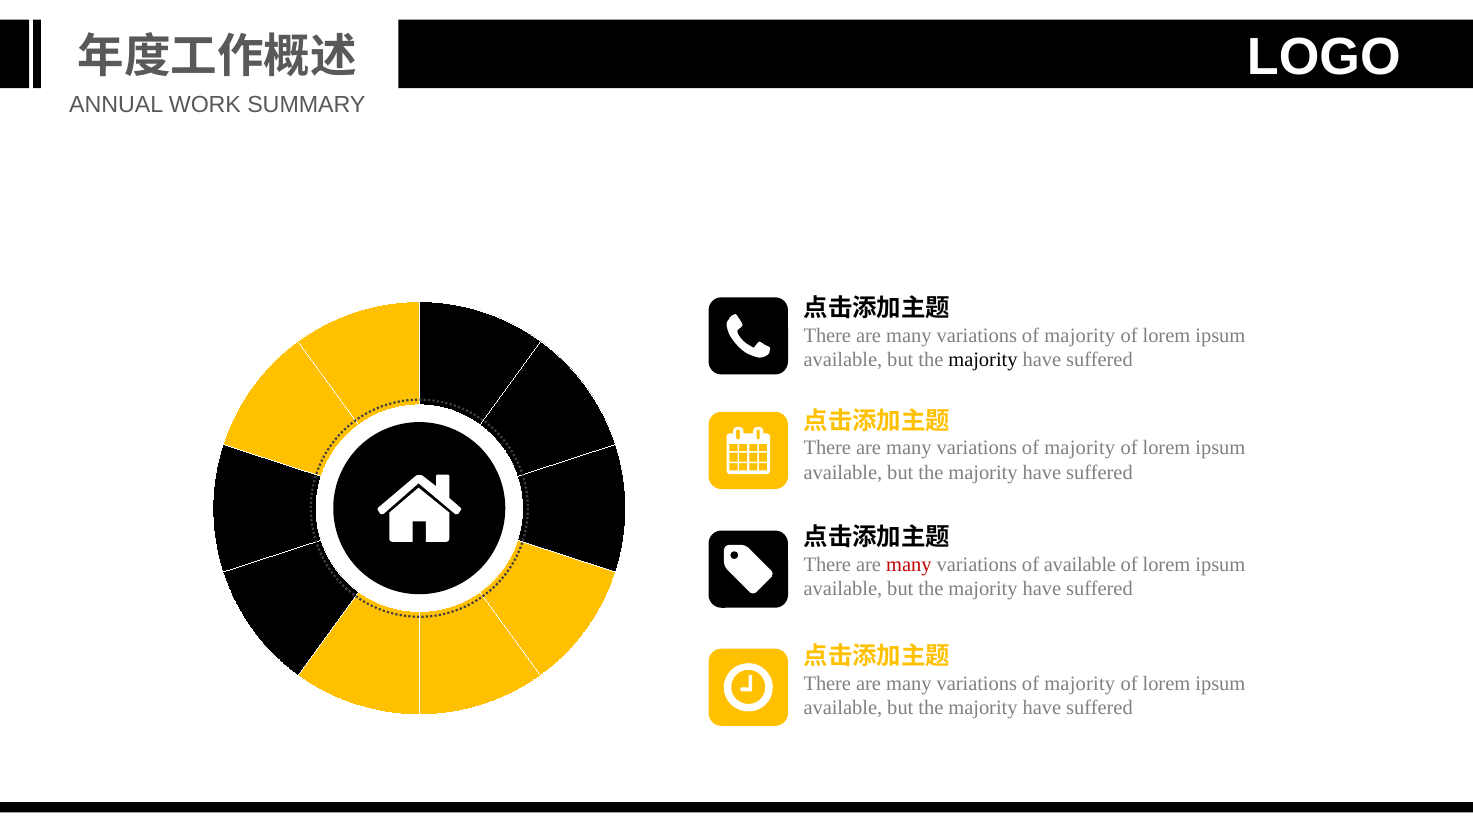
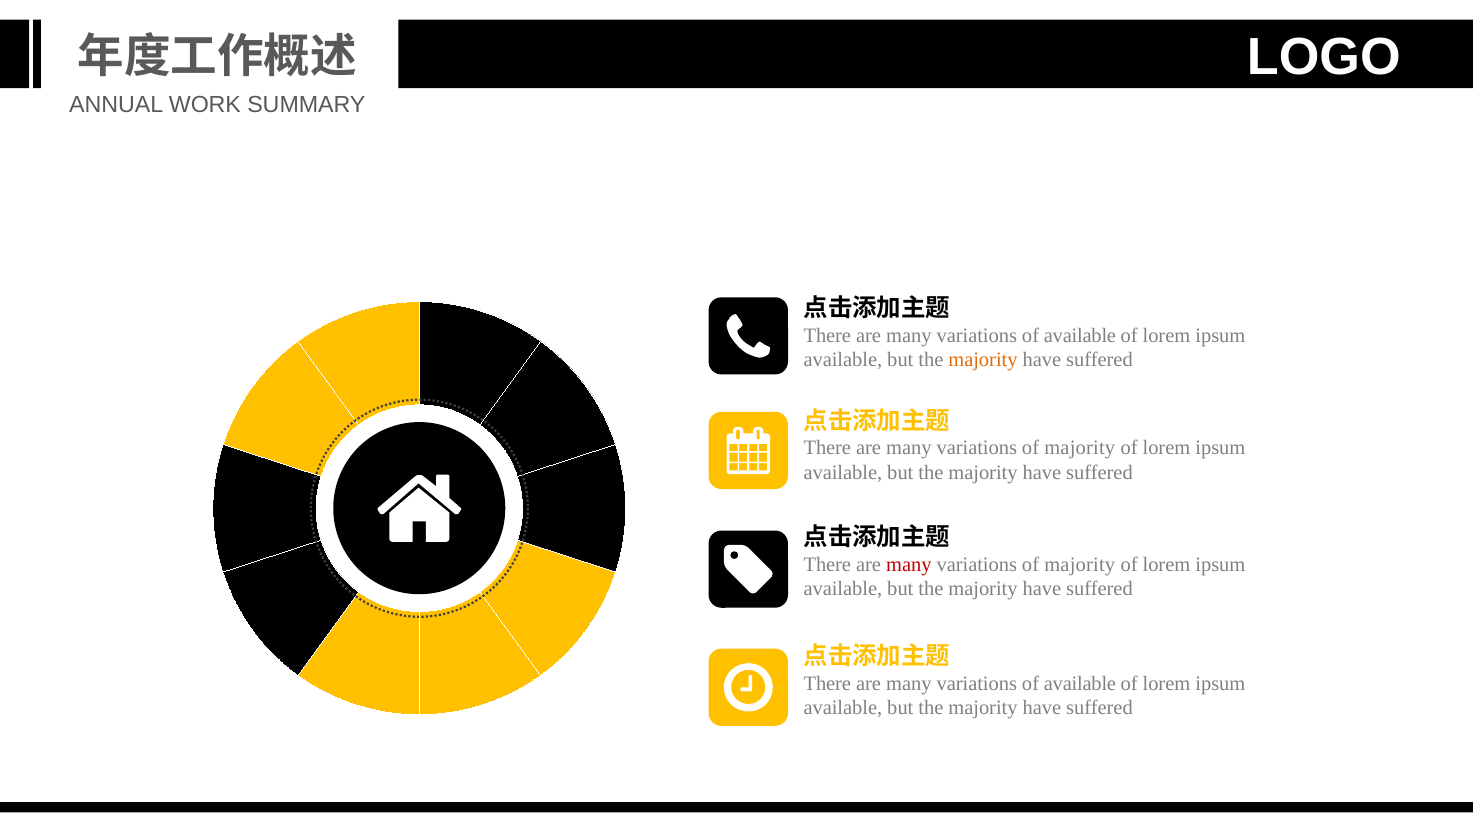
majority at (1080, 335): majority -> available
majority at (983, 360) colour: black -> orange
available at (1080, 564): available -> majority
majority at (1080, 683): majority -> available
